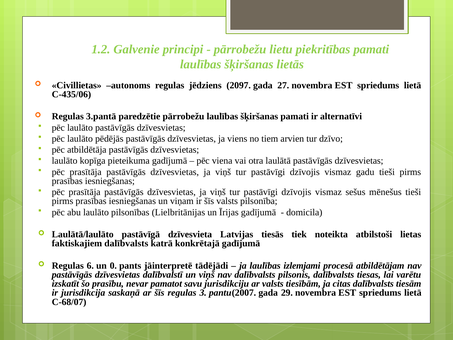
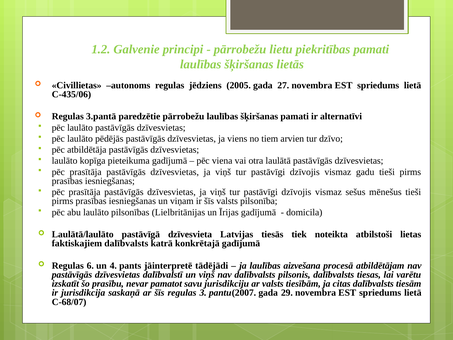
2097: 2097 -> 2005
0: 0 -> 4
izlemjami: izlemjami -> aizvešana
